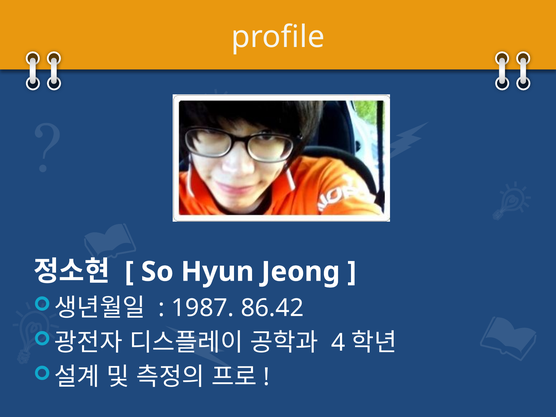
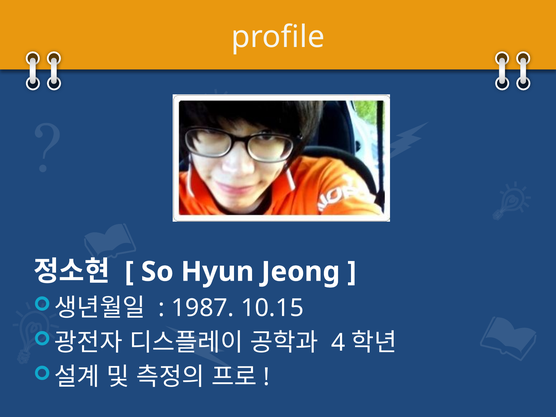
86.42: 86.42 -> 10.15
